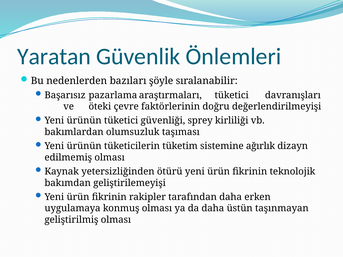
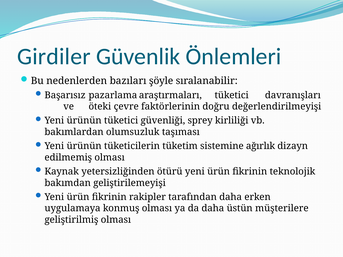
Yaratan: Yaratan -> Girdiler
taşınmayan: taşınmayan -> müşterilere
